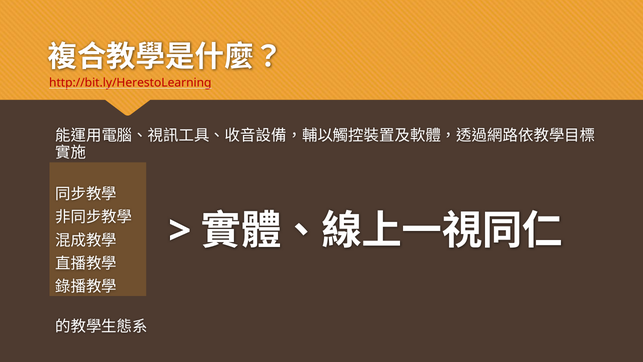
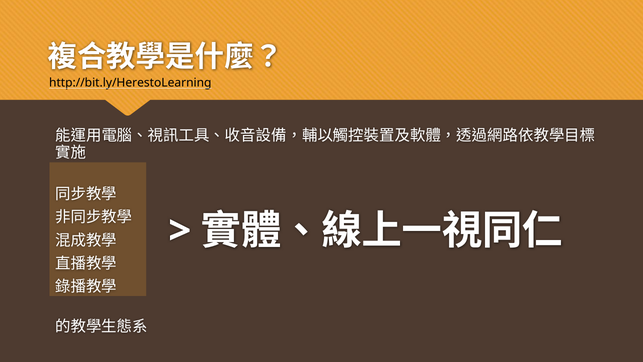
http://bit.ly/HerestoLearning colour: red -> black
